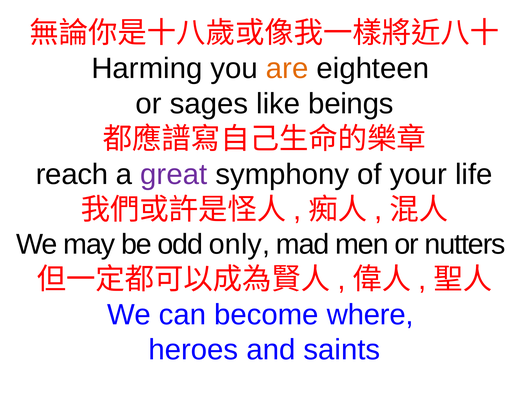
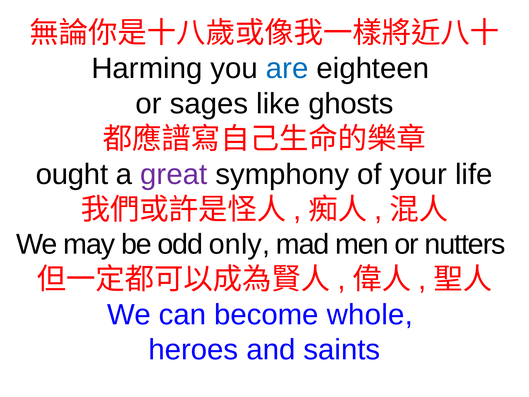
are colour: orange -> blue
beings: beings -> ghosts
reach: reach -> ought
where: where -> whole
